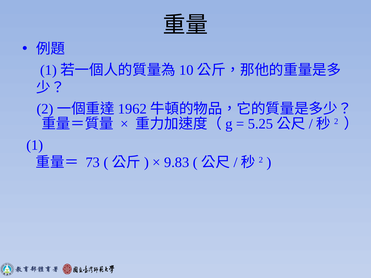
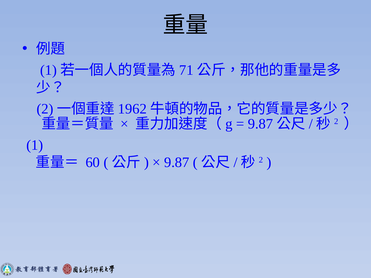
10: 10 -> 71
5.25 at (260, 124): 5.25 -> 9.87
73: 73 -> 60
9.83 at (177, 162): 9.83 -> 9.87
